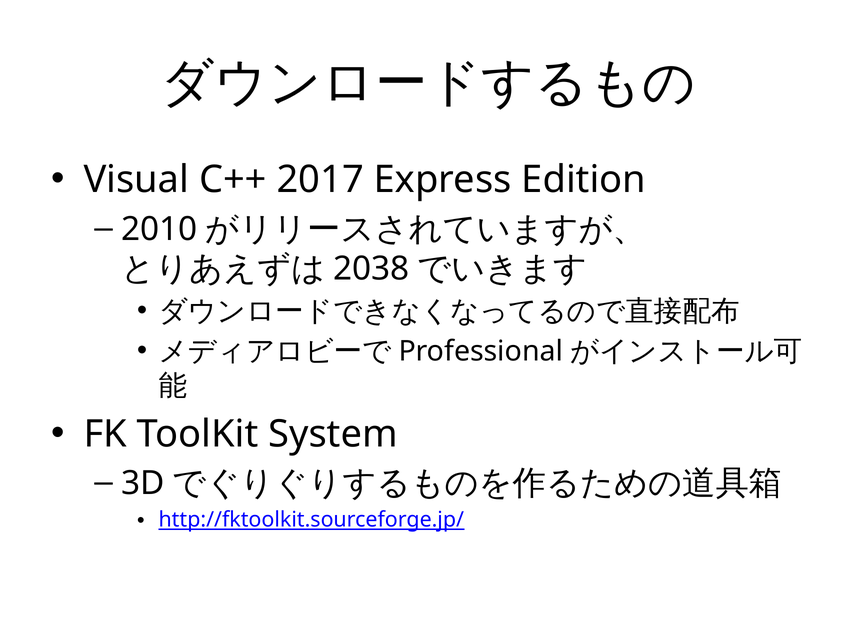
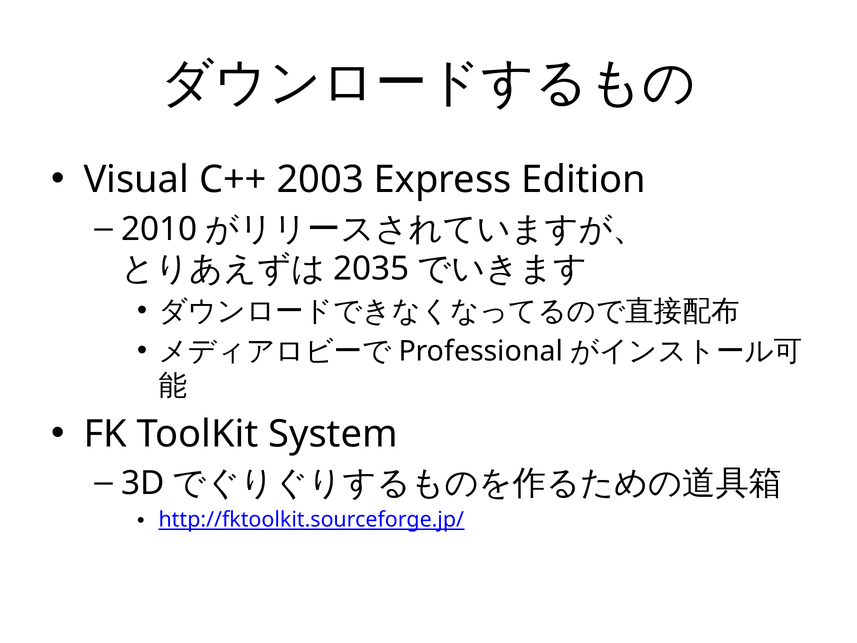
2017: 2017 -> 2003
2038: 2038 -> 2035
